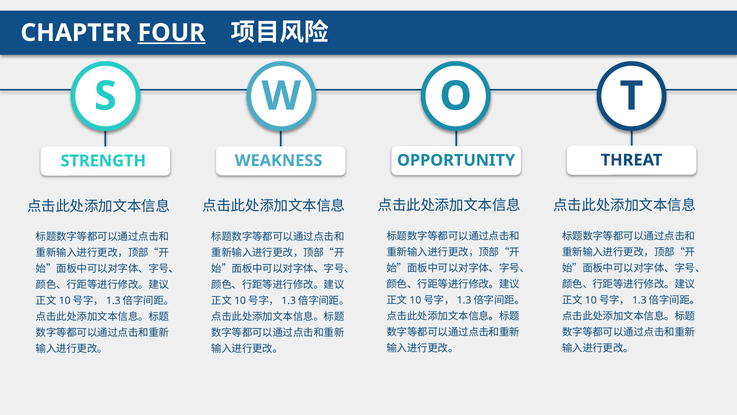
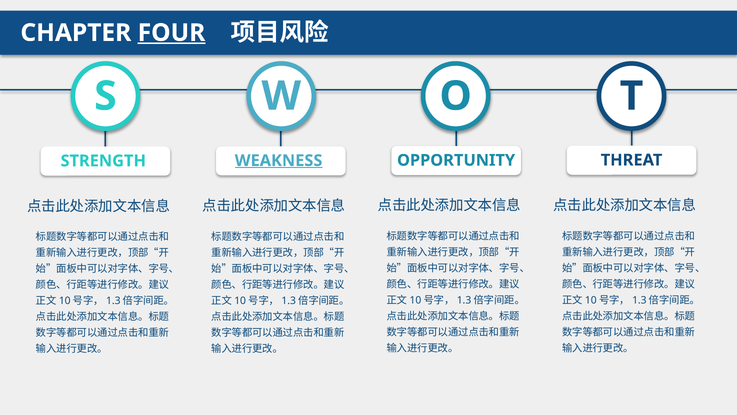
WEAKNESS underline: none -> present
